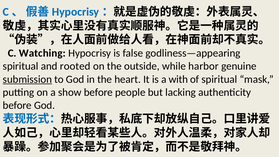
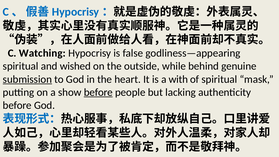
rooted: rooted -> wished
harbor: harbor -> behind
before at (98, 92) underline: none -> present
